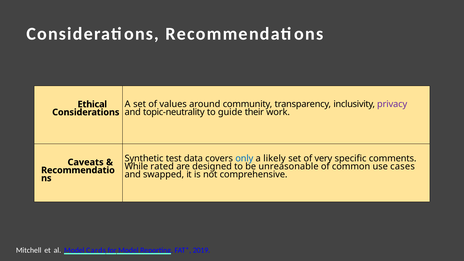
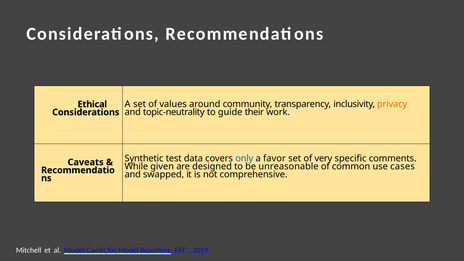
privacy colour: purple -> orange
likely: likely -> favor
rated: rated -> given
